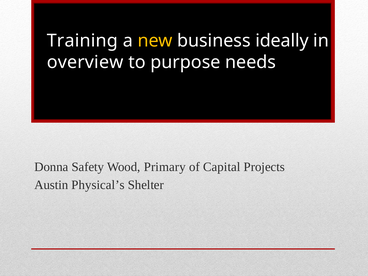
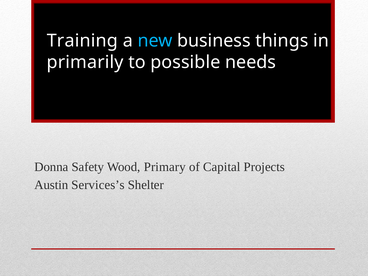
new colour: yellow -> light blue
ideally: ideally -> things
overview: overview -> primarily
purpose: purpose -> possible
Physical’s: Physical’s -> Services’s
